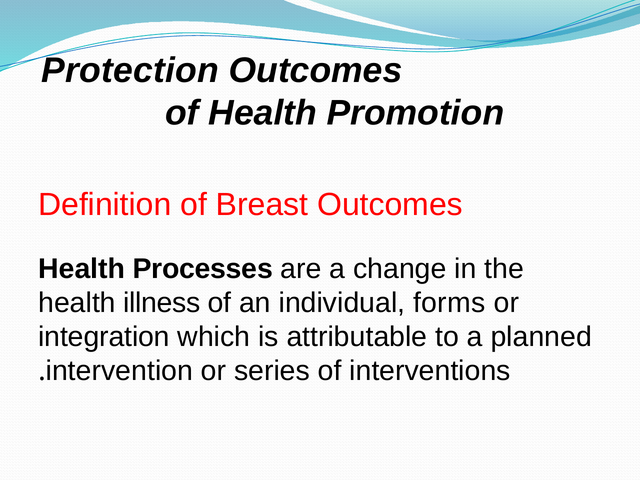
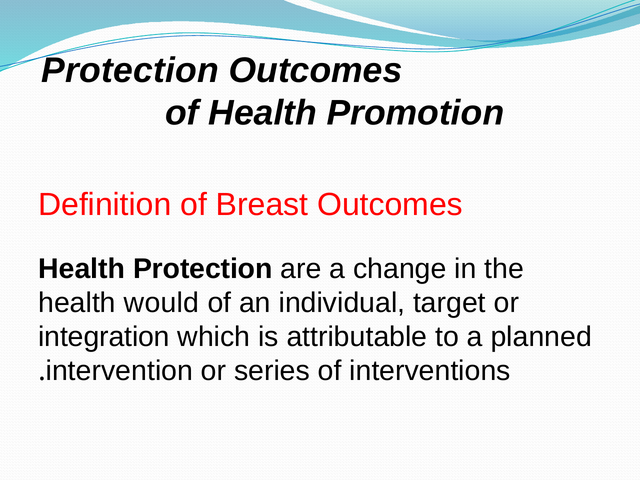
Health Processes: Processes -> Protection
illness: illness -> would
forms: forms -> target
